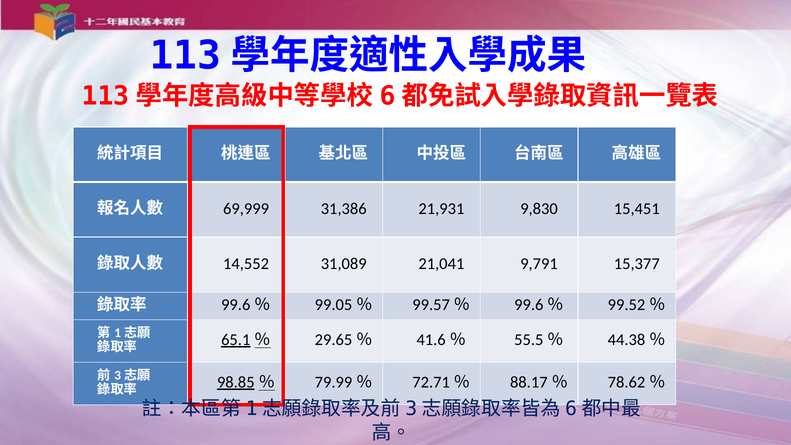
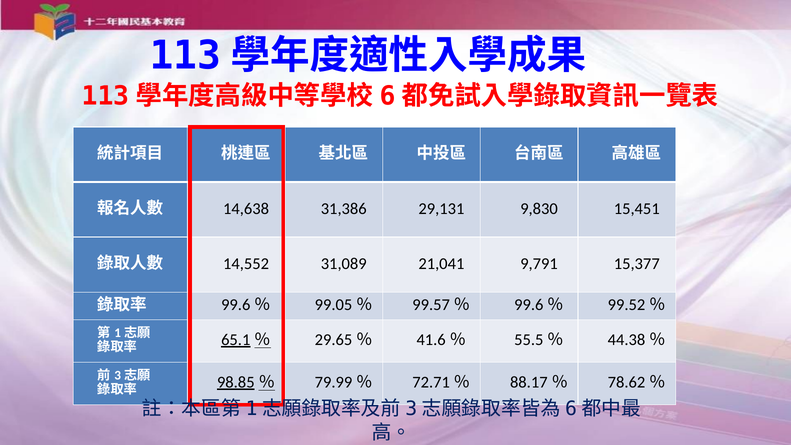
69,999: 69,999 -> 14,638
21,931: 21,931 -> 29,131
